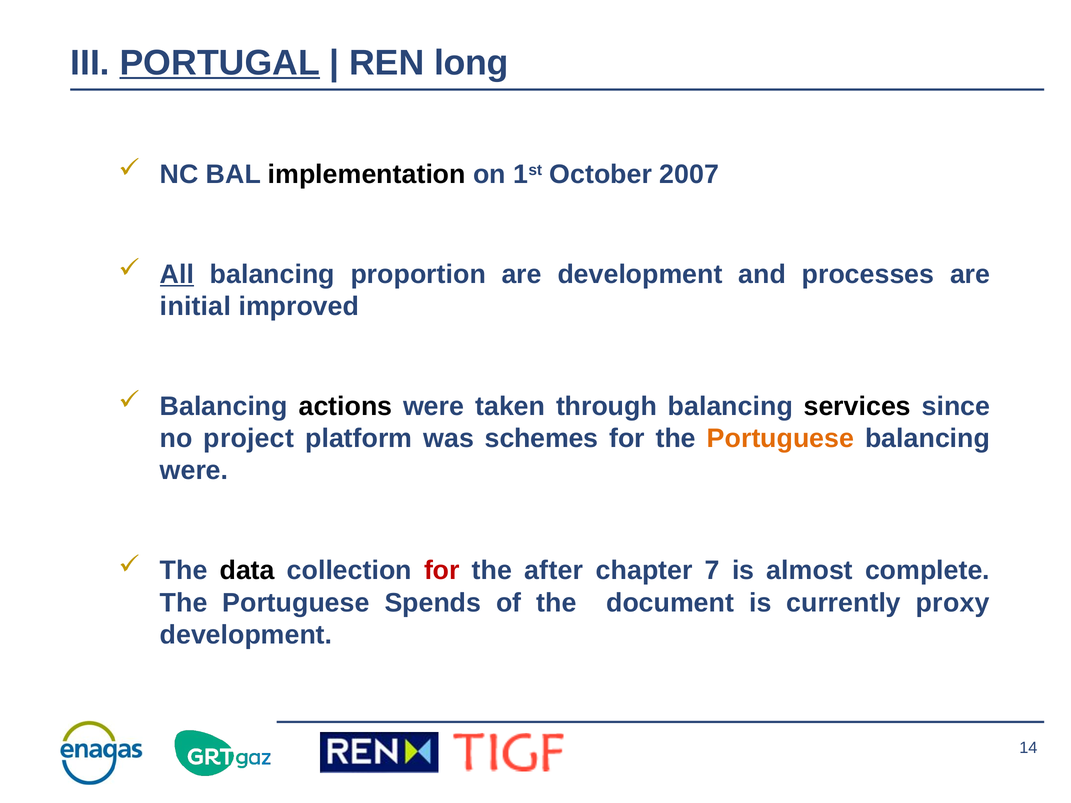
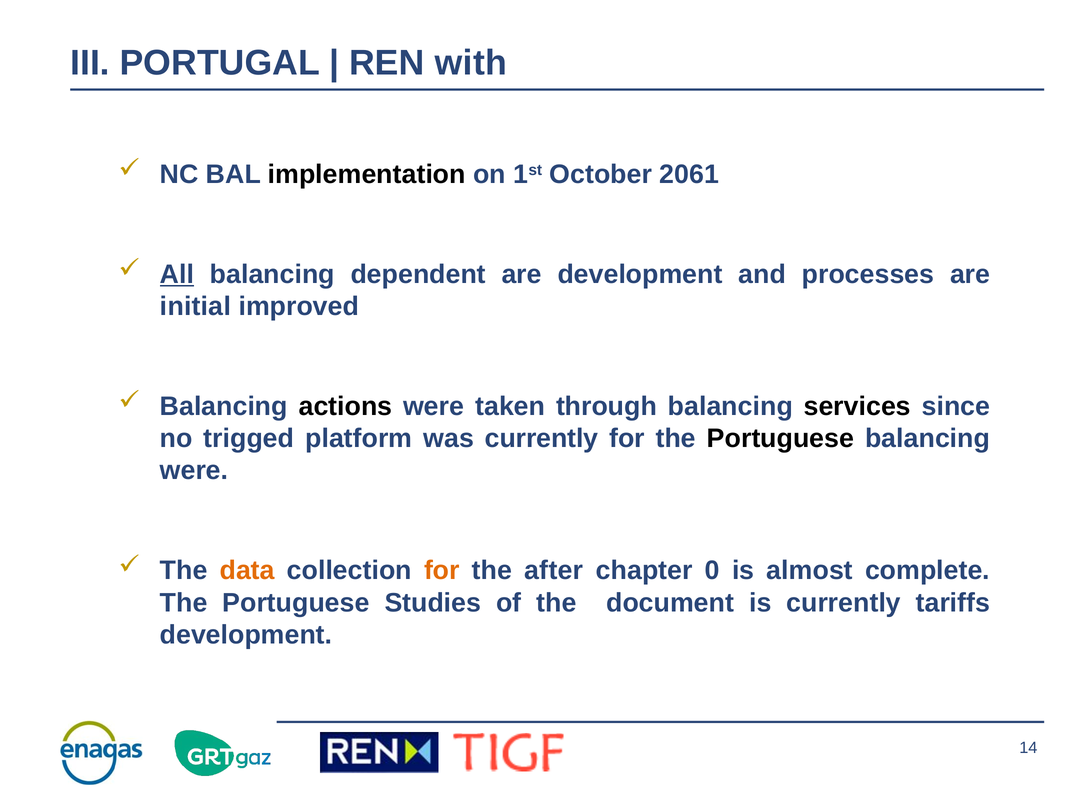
PORTUGAL underline: present -> none
long: long -> with
2007: 2007 -> 2061
proportion: proportion -> dependent
project: project -> trigged
was schemes: schemes -> currently
Portuguese at (781, 439) colour: orange -> black
data colour: black -> orange
for at (442, 571) colour: red -> orange
7: 7 -> 0
Spends: Spends -> Studies
proxy: proxy -> tariffs
